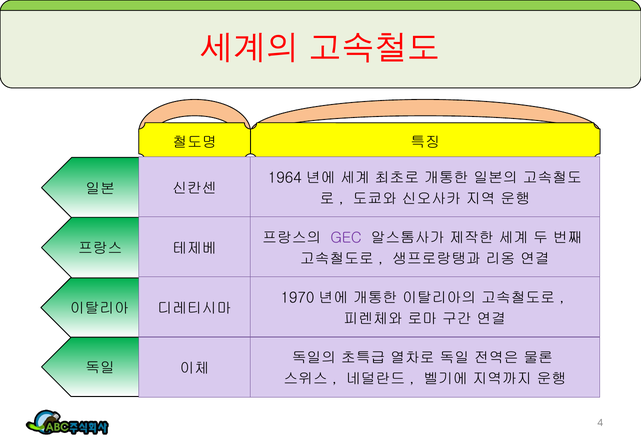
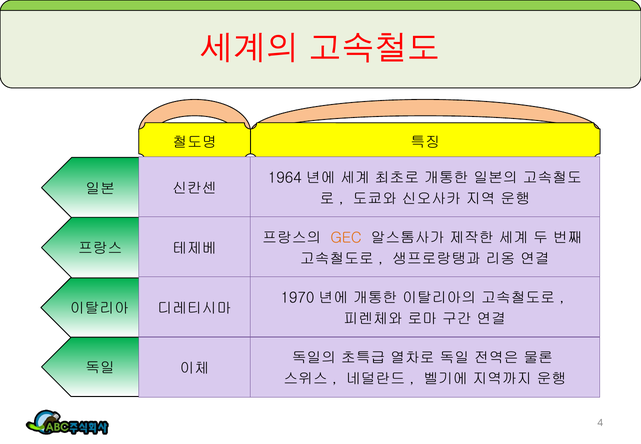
GEC colour: purple -> orange
